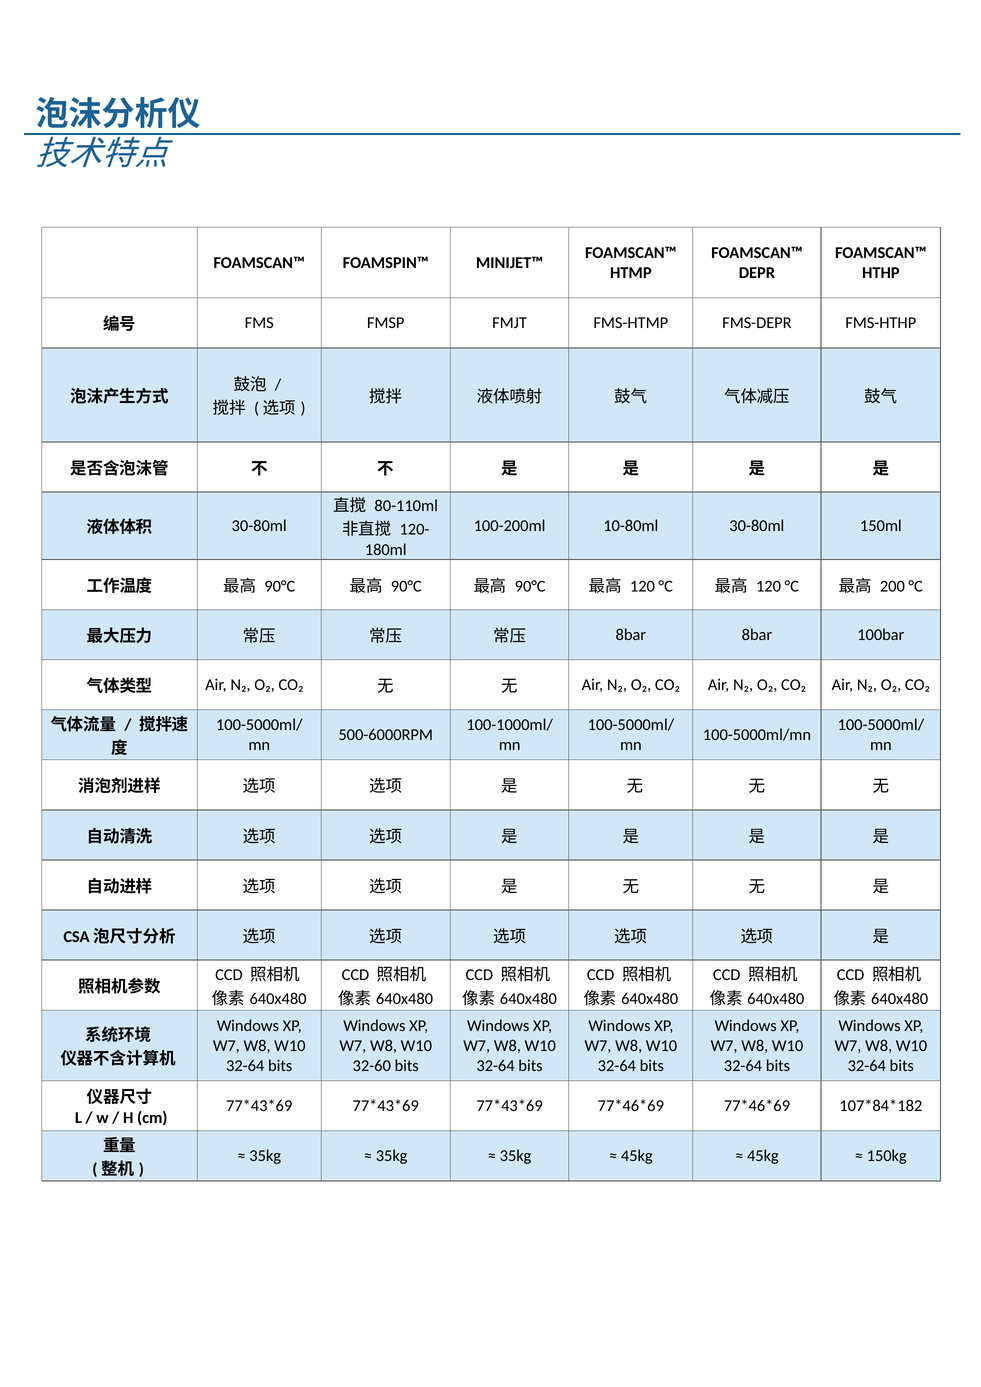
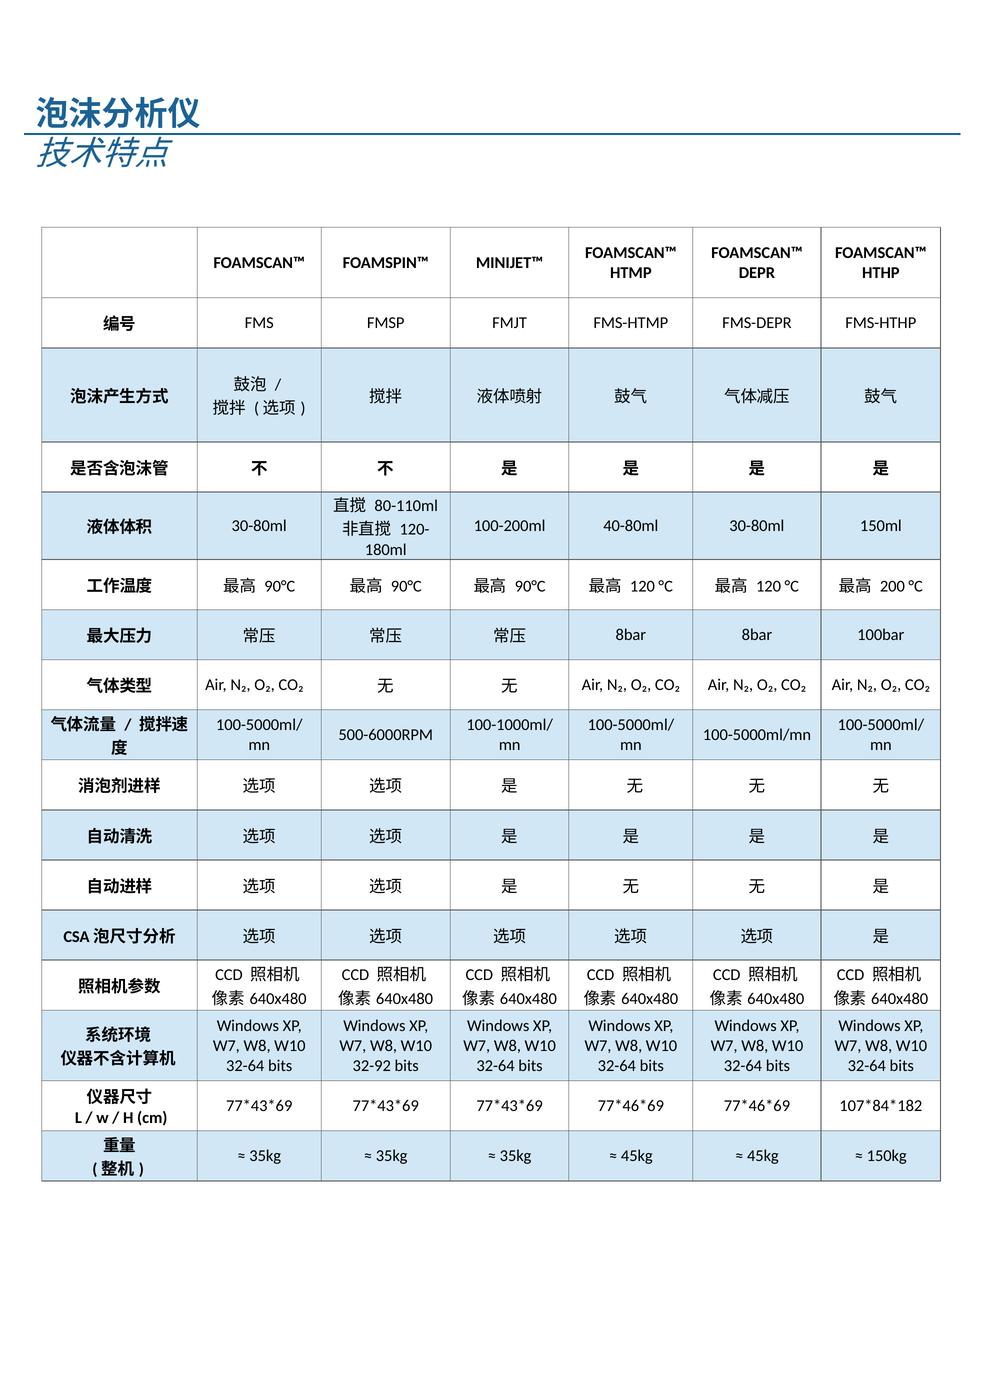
10-80ml: 10-80ml -> 40-80ml
32-60: 32-60 -> 32-92
